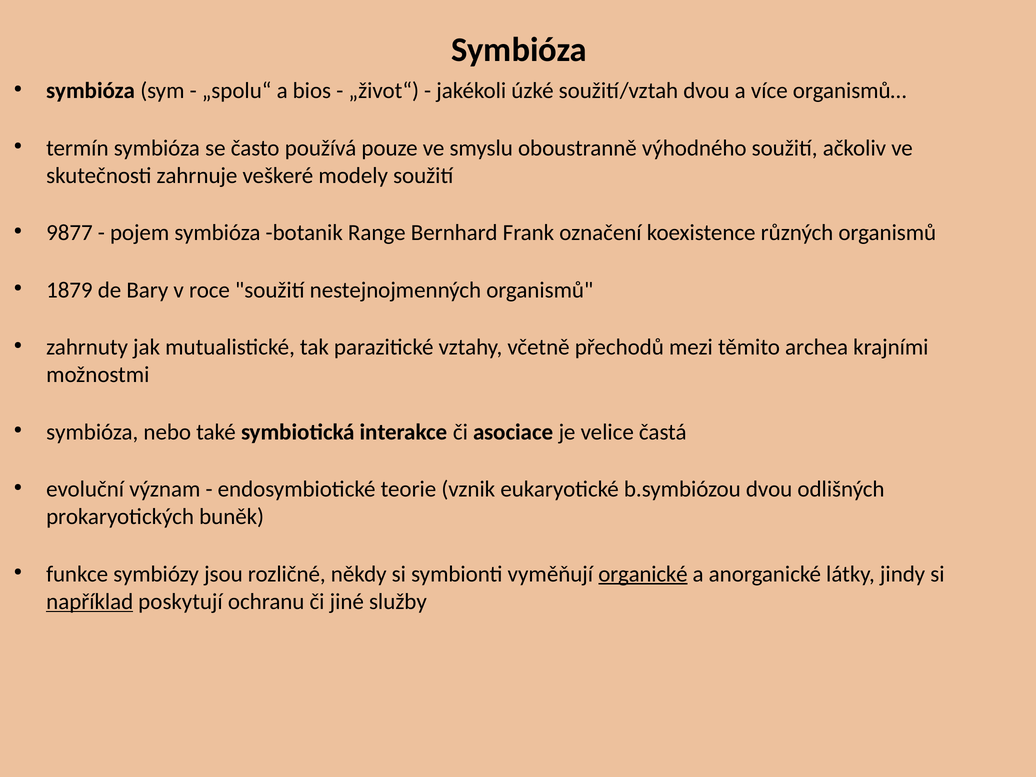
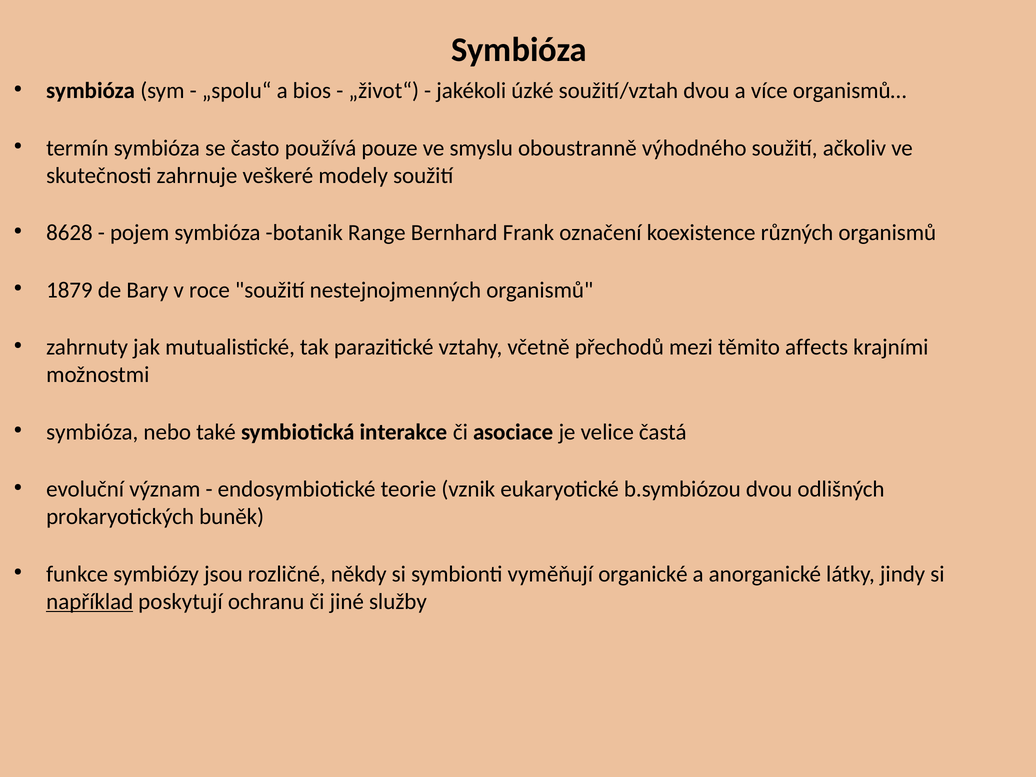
9877: 9877 -> 8628
archea: archea -> affects
organické underline: present -> none
